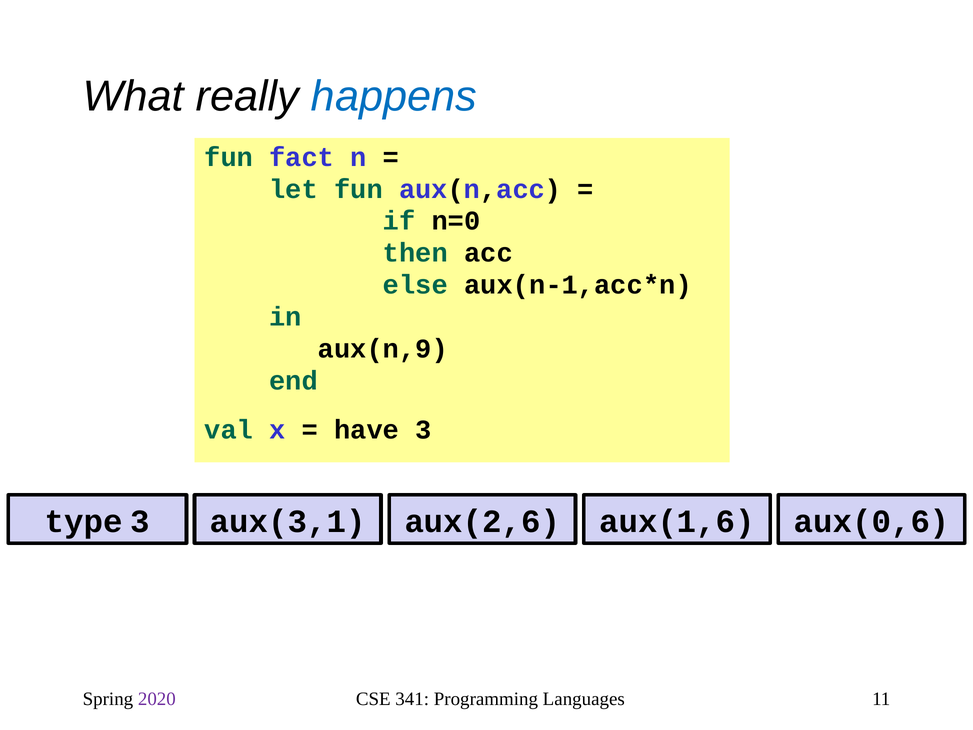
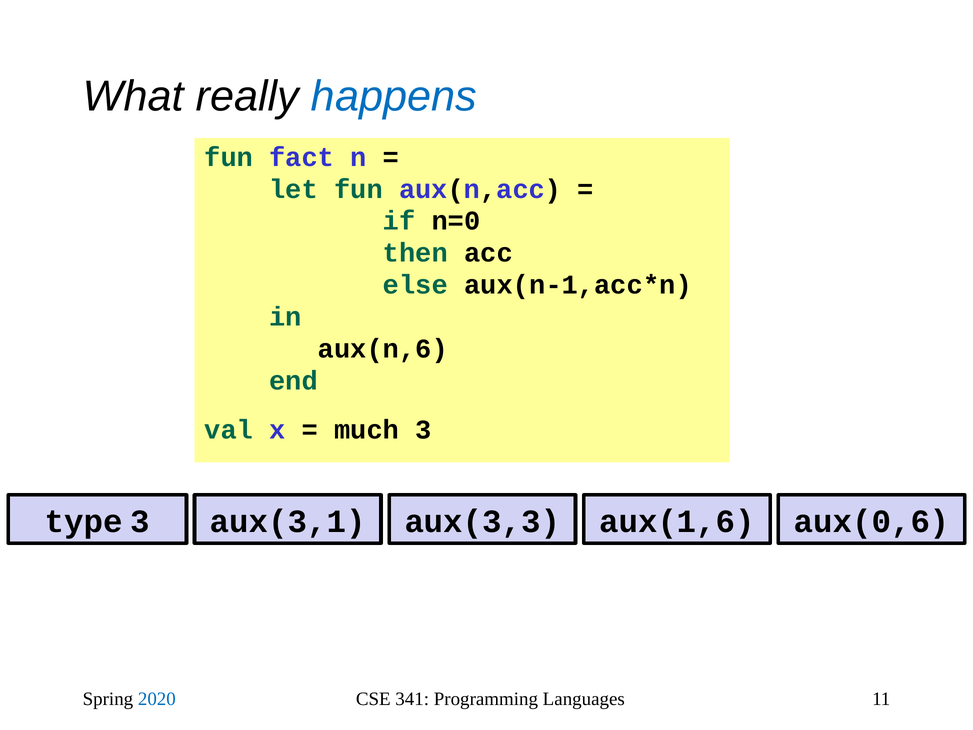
aux(n,9: aux(n,9 -> aux(n,6
have: have -> much
aux(2,6: aux(2,6 -> aux(3,3
2020 colour: purple -> blue
